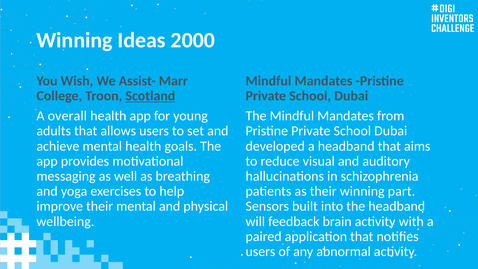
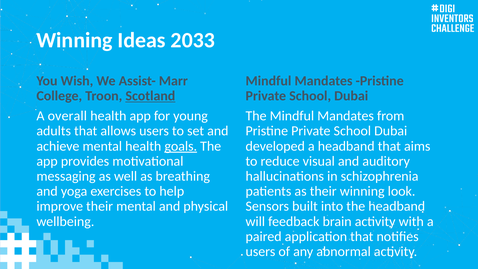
2000: 2000 -> 2033
goals underline: none -> present
part: part -> look
